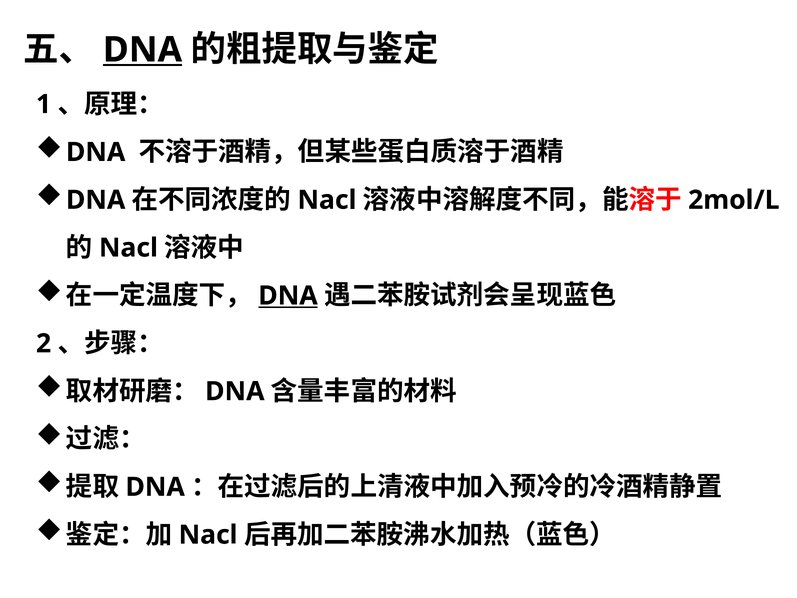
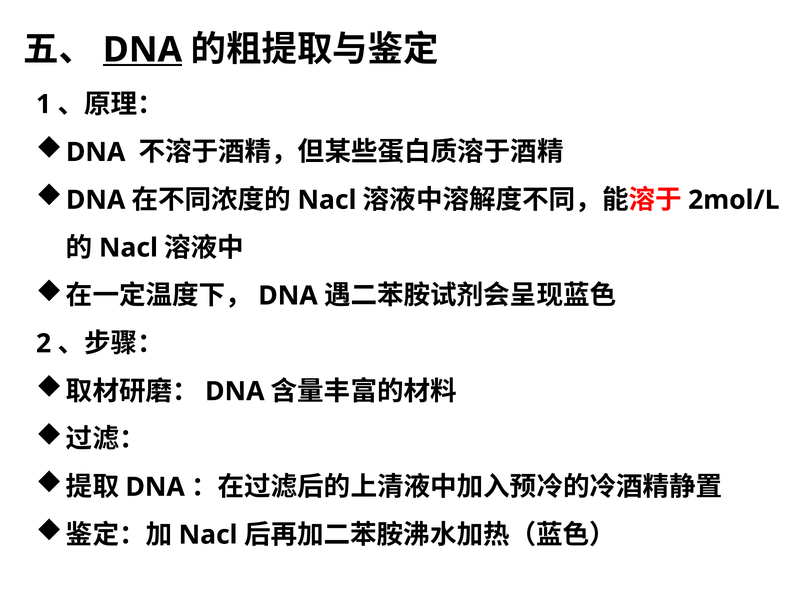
DNA at (288, 296) underline: present -> none
